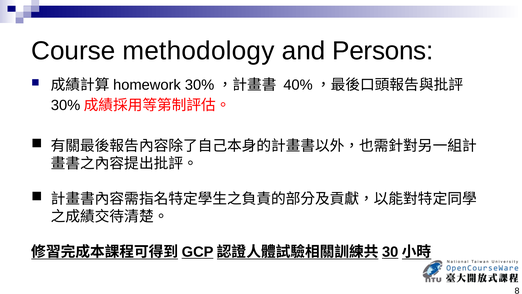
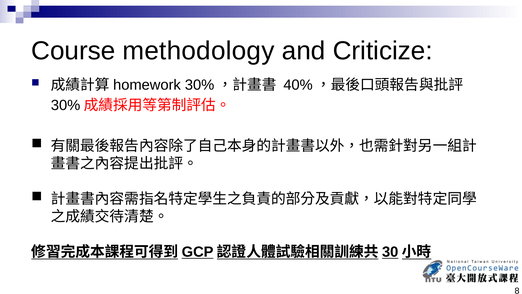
Persons: Persons -> Criticize
